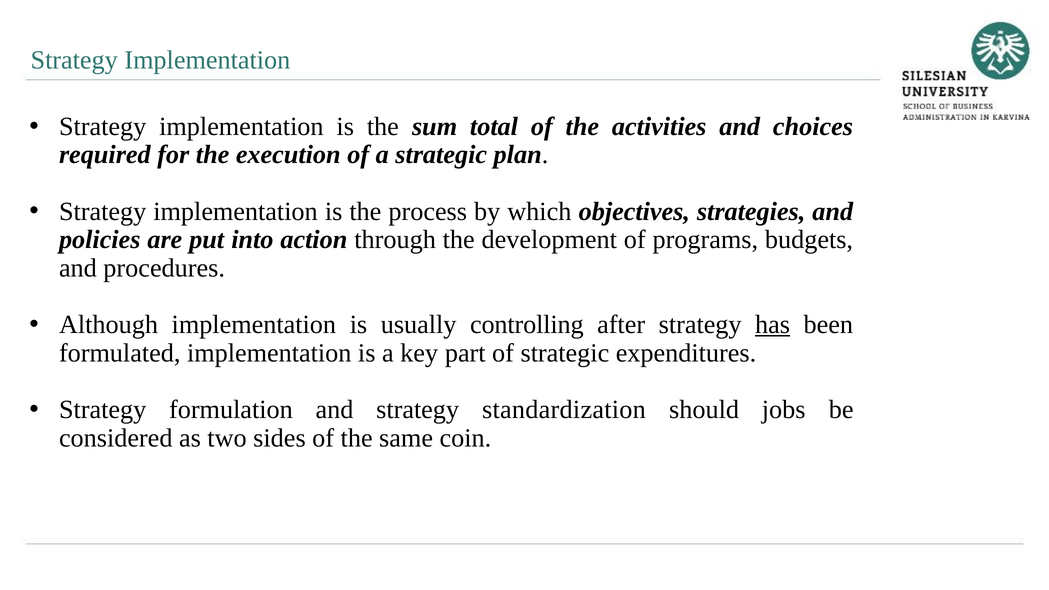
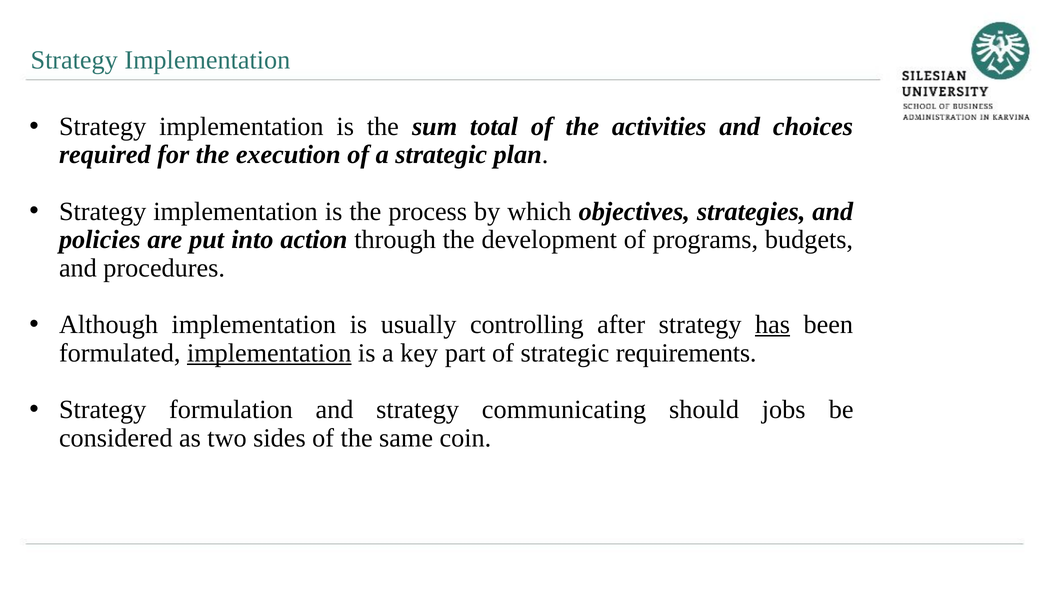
implementation at (269, 353) underline: none -> present
expenditures: expenditures -> requirements
standardization: standardization -> communicating
